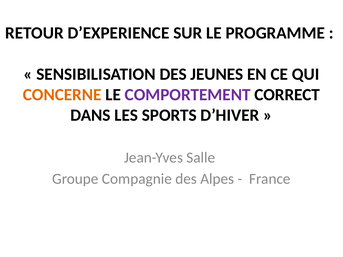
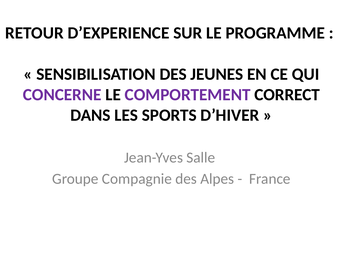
CONCERNE colour: orange -> purple
